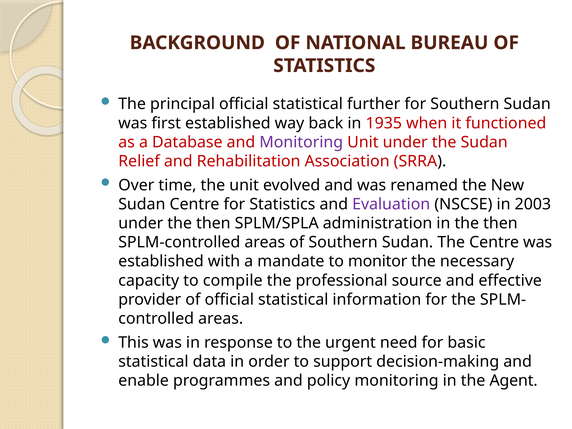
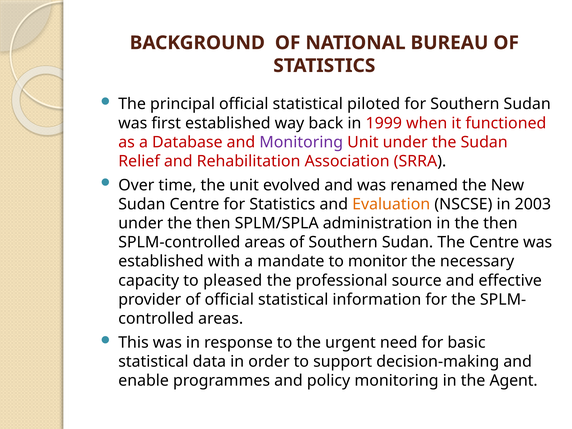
further: further -> piloted
1935: 1935 -> 1999
Evaluation colour: purple -> orange
compile: compile -> pleased
